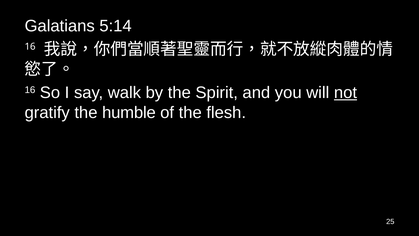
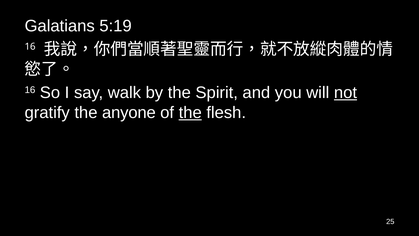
5:14: 5:14 -> 5:19
humble: humble -> anyone
the at (190, 113) underline: none -> present
